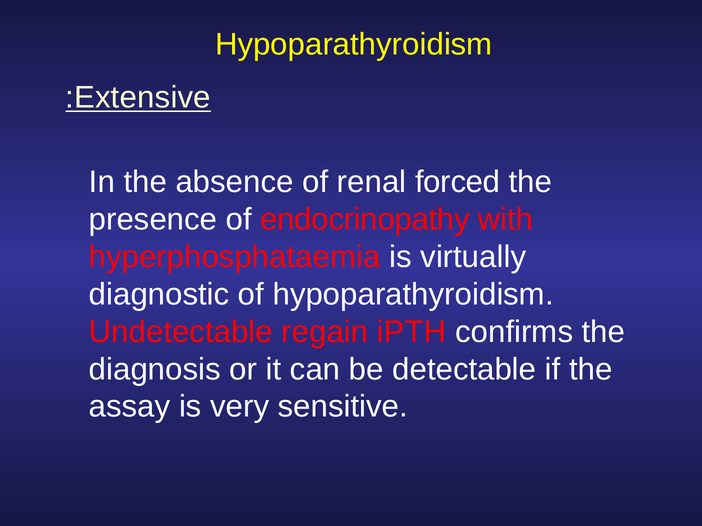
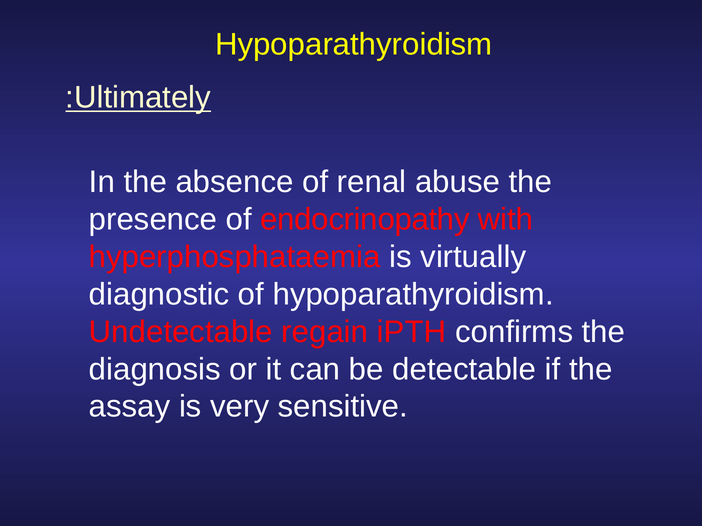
Extensive: Extensive -> Ultimately
forced: forced -> abuse
